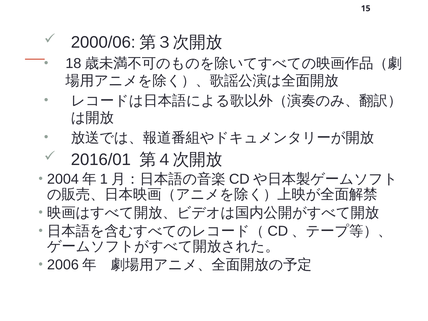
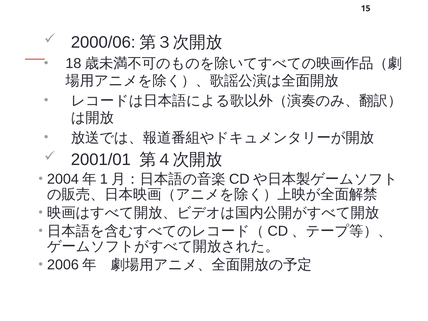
2016/01: 2016/01 -> 2001/01
